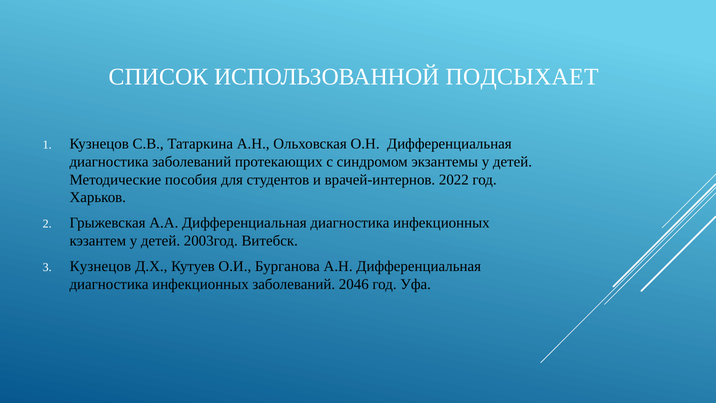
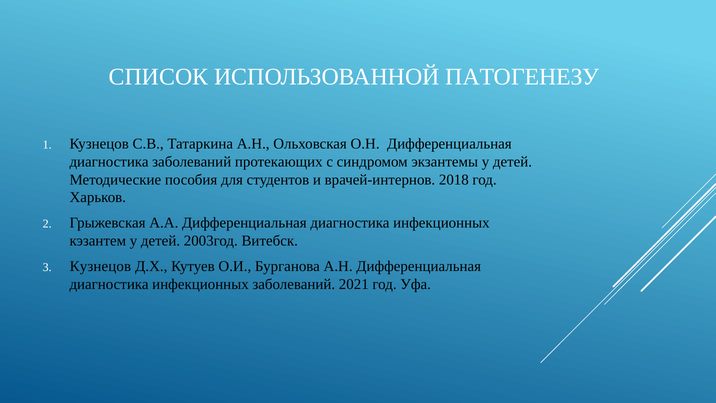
ПОДСЫХАЕТ: ПОДСЫХАЕТ -> ПАТОГЕНЕЗУ
2022: 2022 -> 2018
2046: 2046 -> 2021
